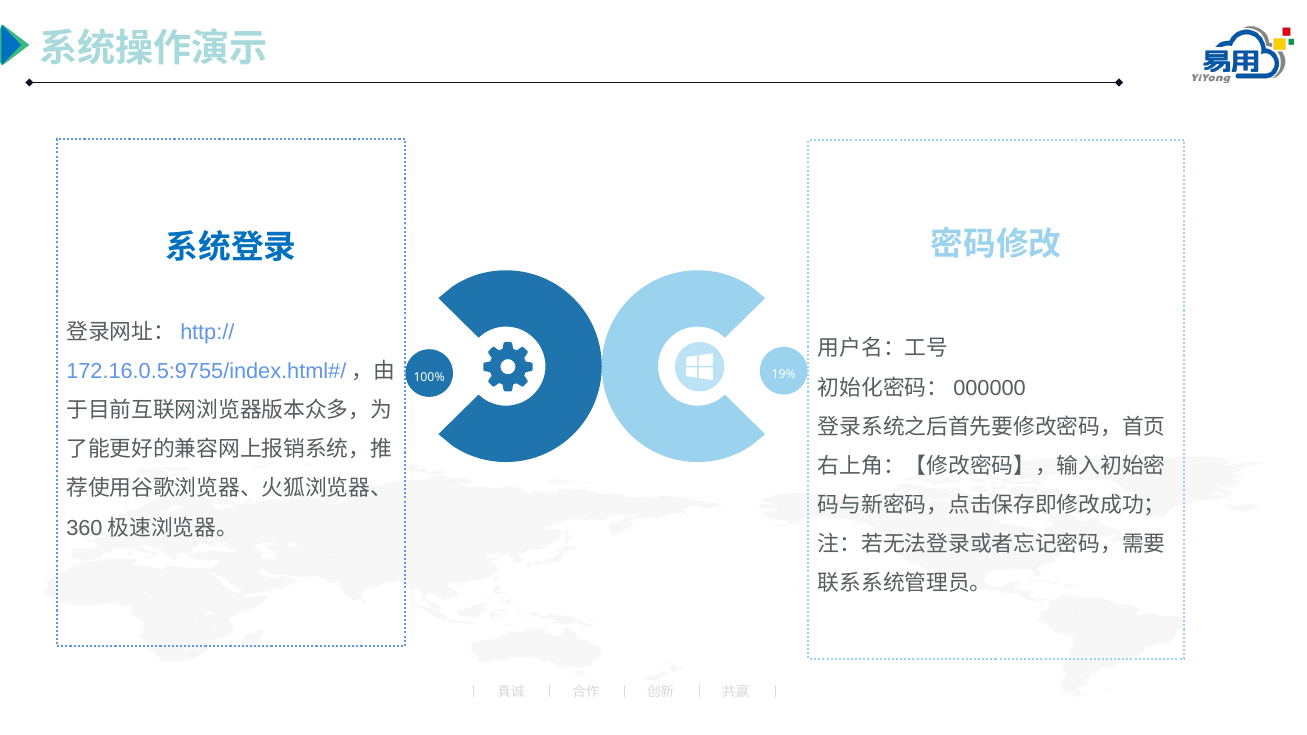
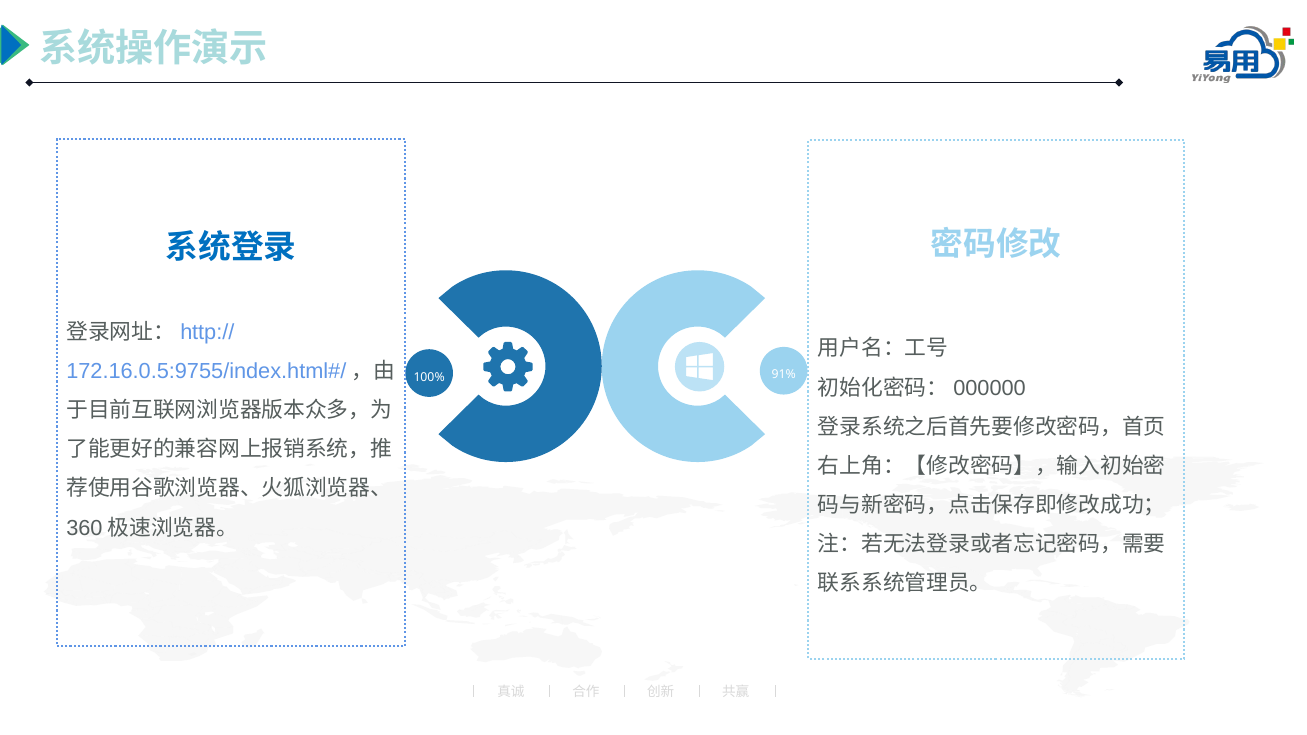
19%: 19% -> 91%
